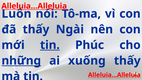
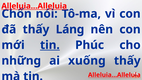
Luôn: Luôn -> Chốn
Ngài: Ngài -> Láng
những underline: present -> none
